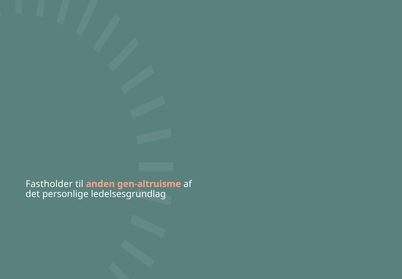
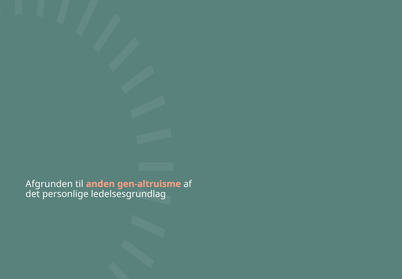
Fastholder: Fastholder -> Afgrunden
